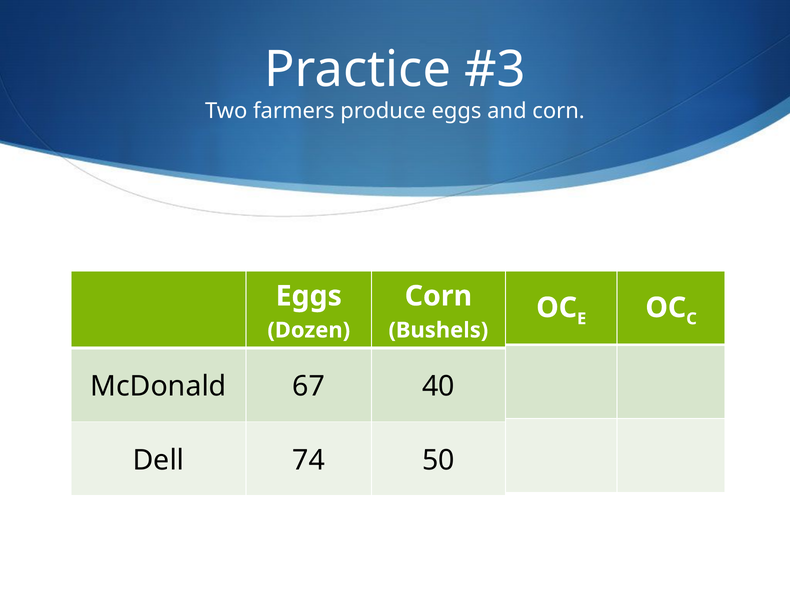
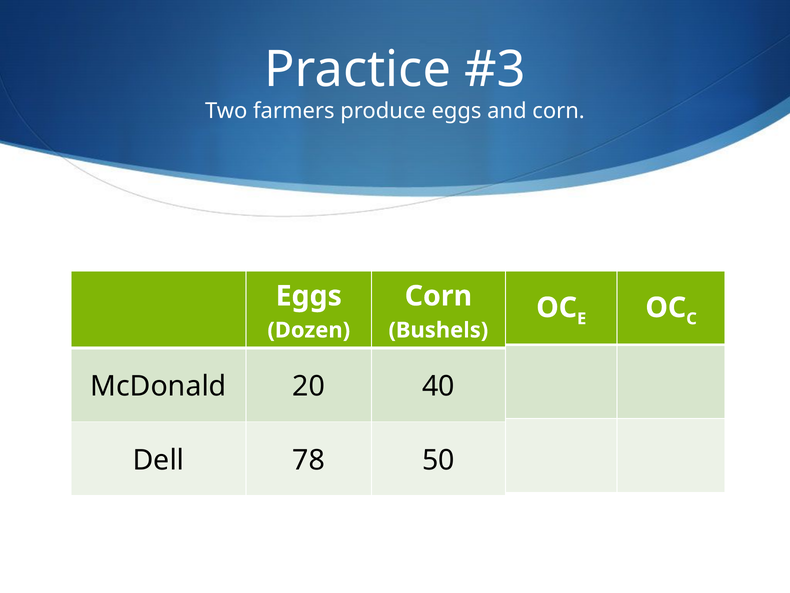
67: 67 -> 20
74: 74 -> 78
